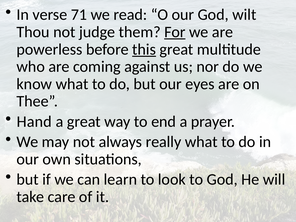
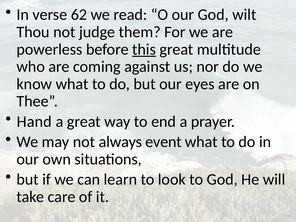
71: 71 -> 62
For underline: present -> none
really: really -> event
